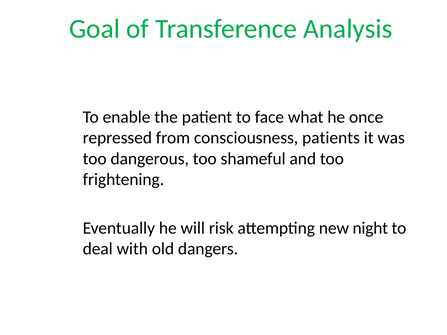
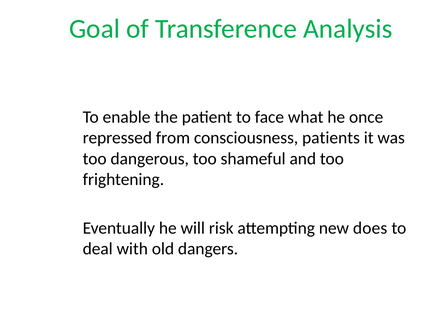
night: night -> does
